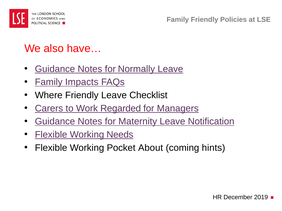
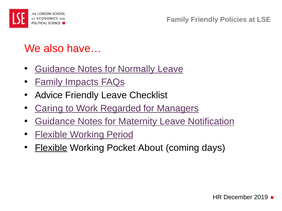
Where: Where -> Advice
Carers: Carers -> Caring
Needs: Needs -> Period
Flexible at (51, 148) underline: none -> present
hints: hints -> days
